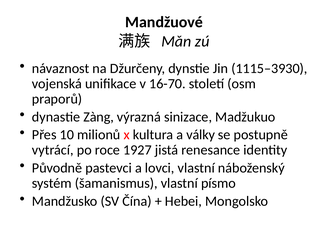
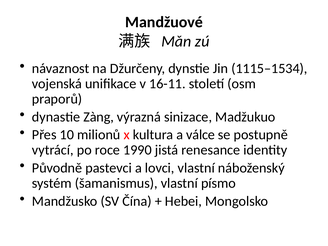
1115–3930: 1115–3930 -> 1115–1534
16-70: 16-70 -> 16-11
války: války -> válce
1927: 1927 -> 1990
